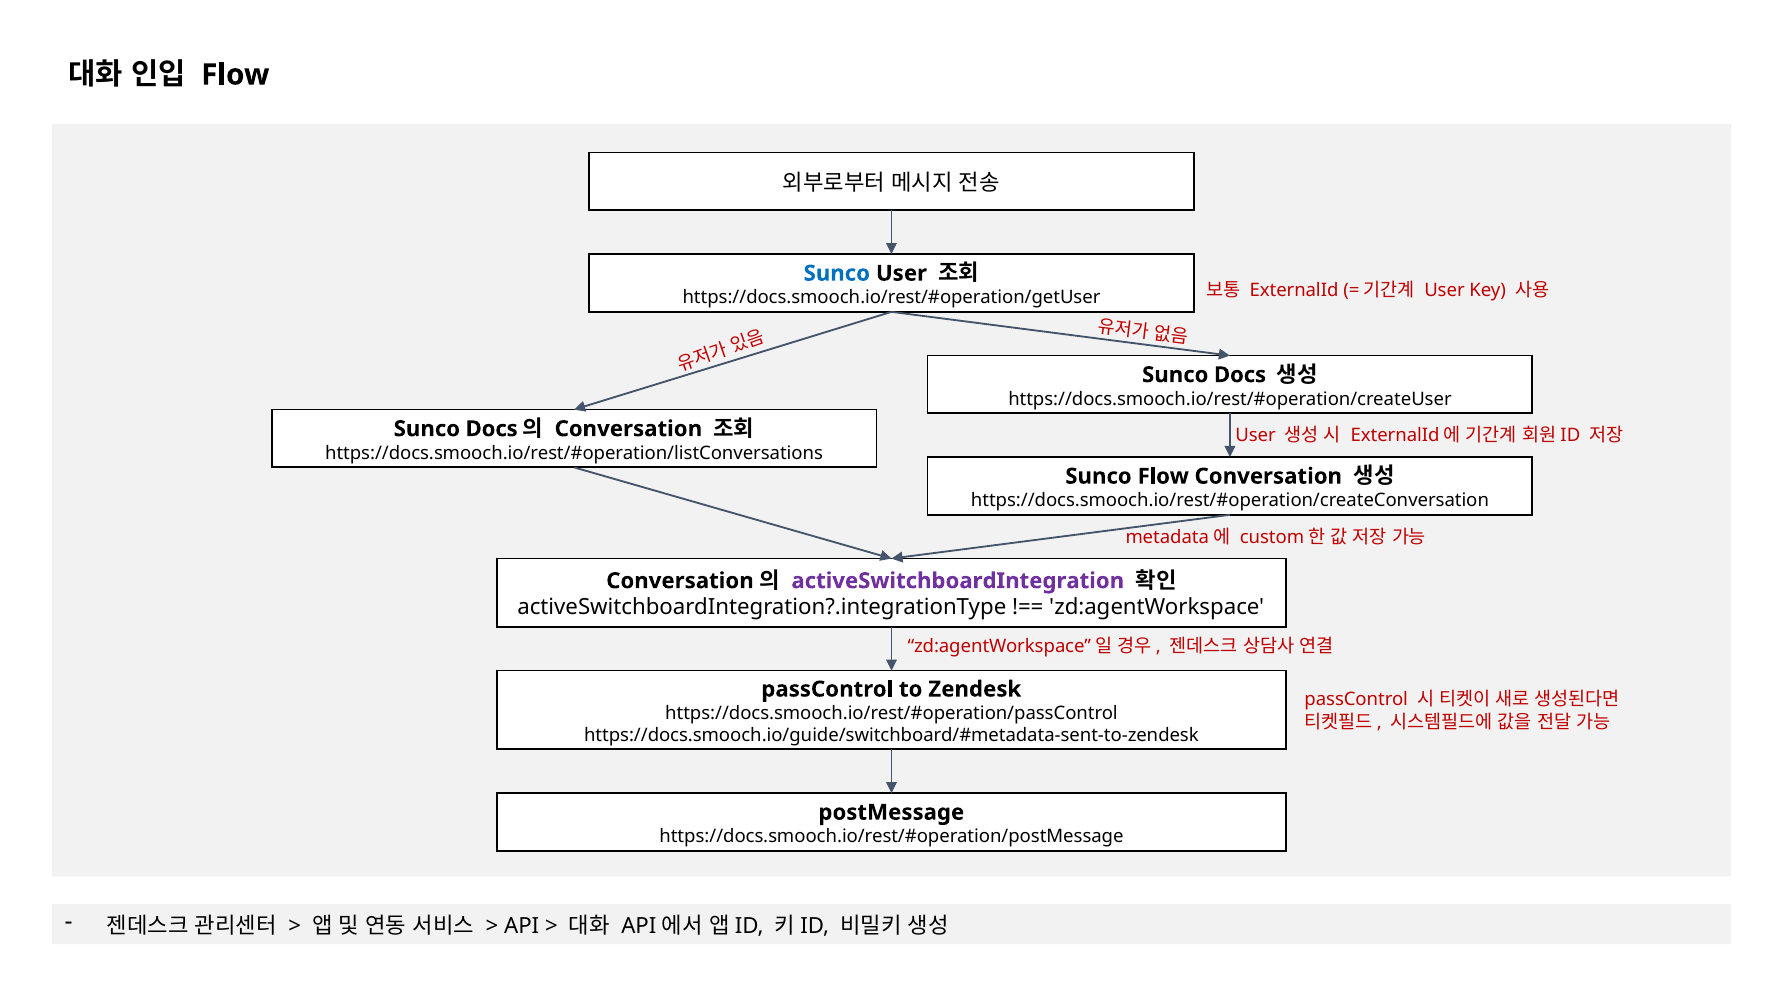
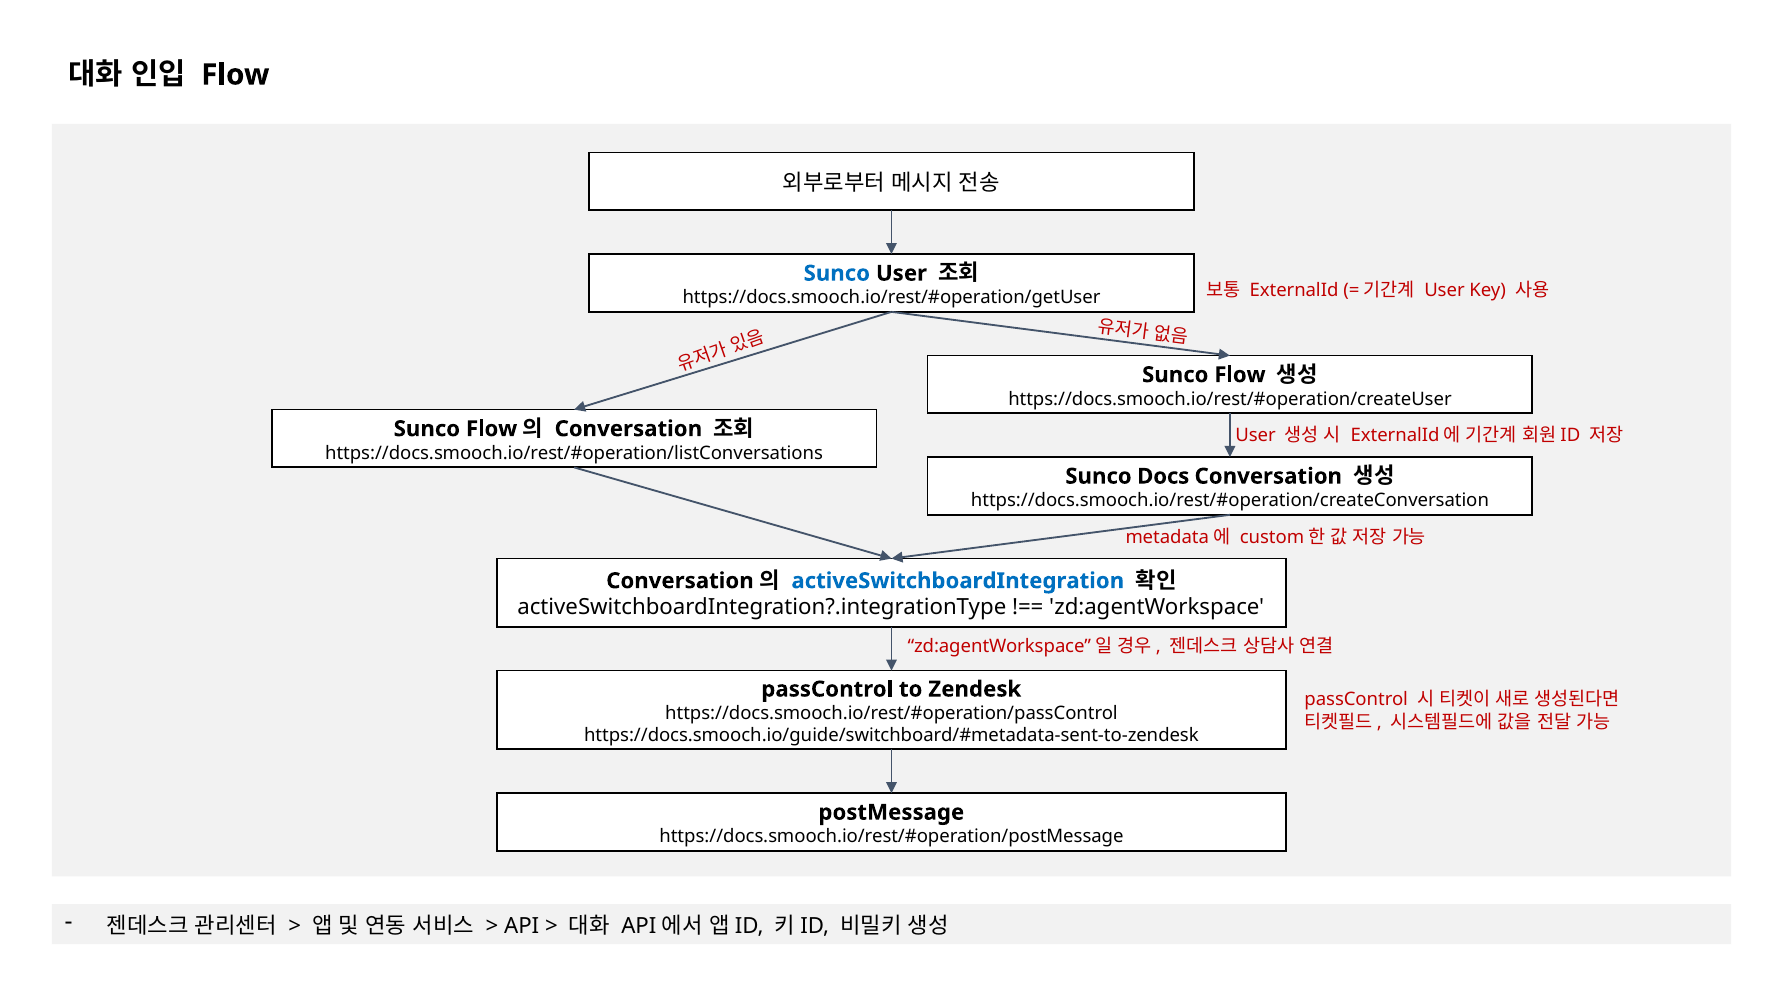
Docs at (1240, 375): Docs -> Flow
Docs at (492, 429): Docs -> Flow
Sunco Flow: Flow -> Docs
activeSwitchboardIntegration colour: purple -> blue
